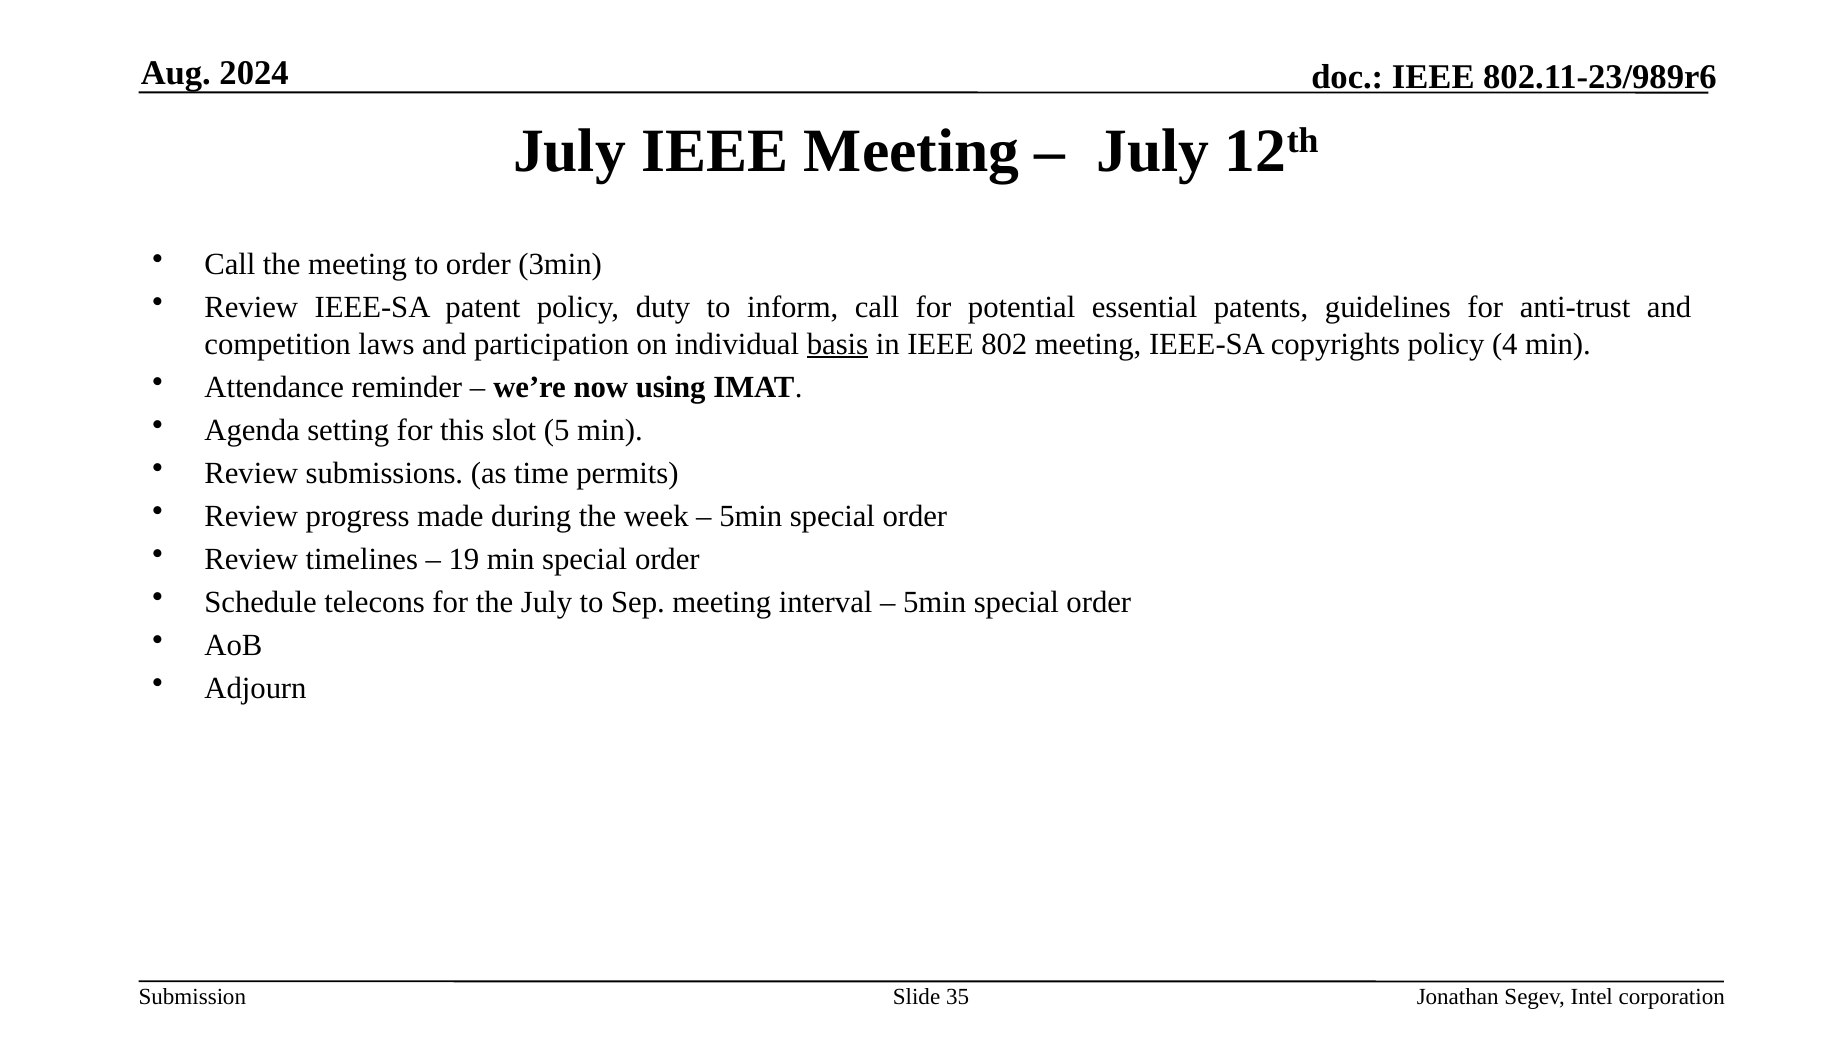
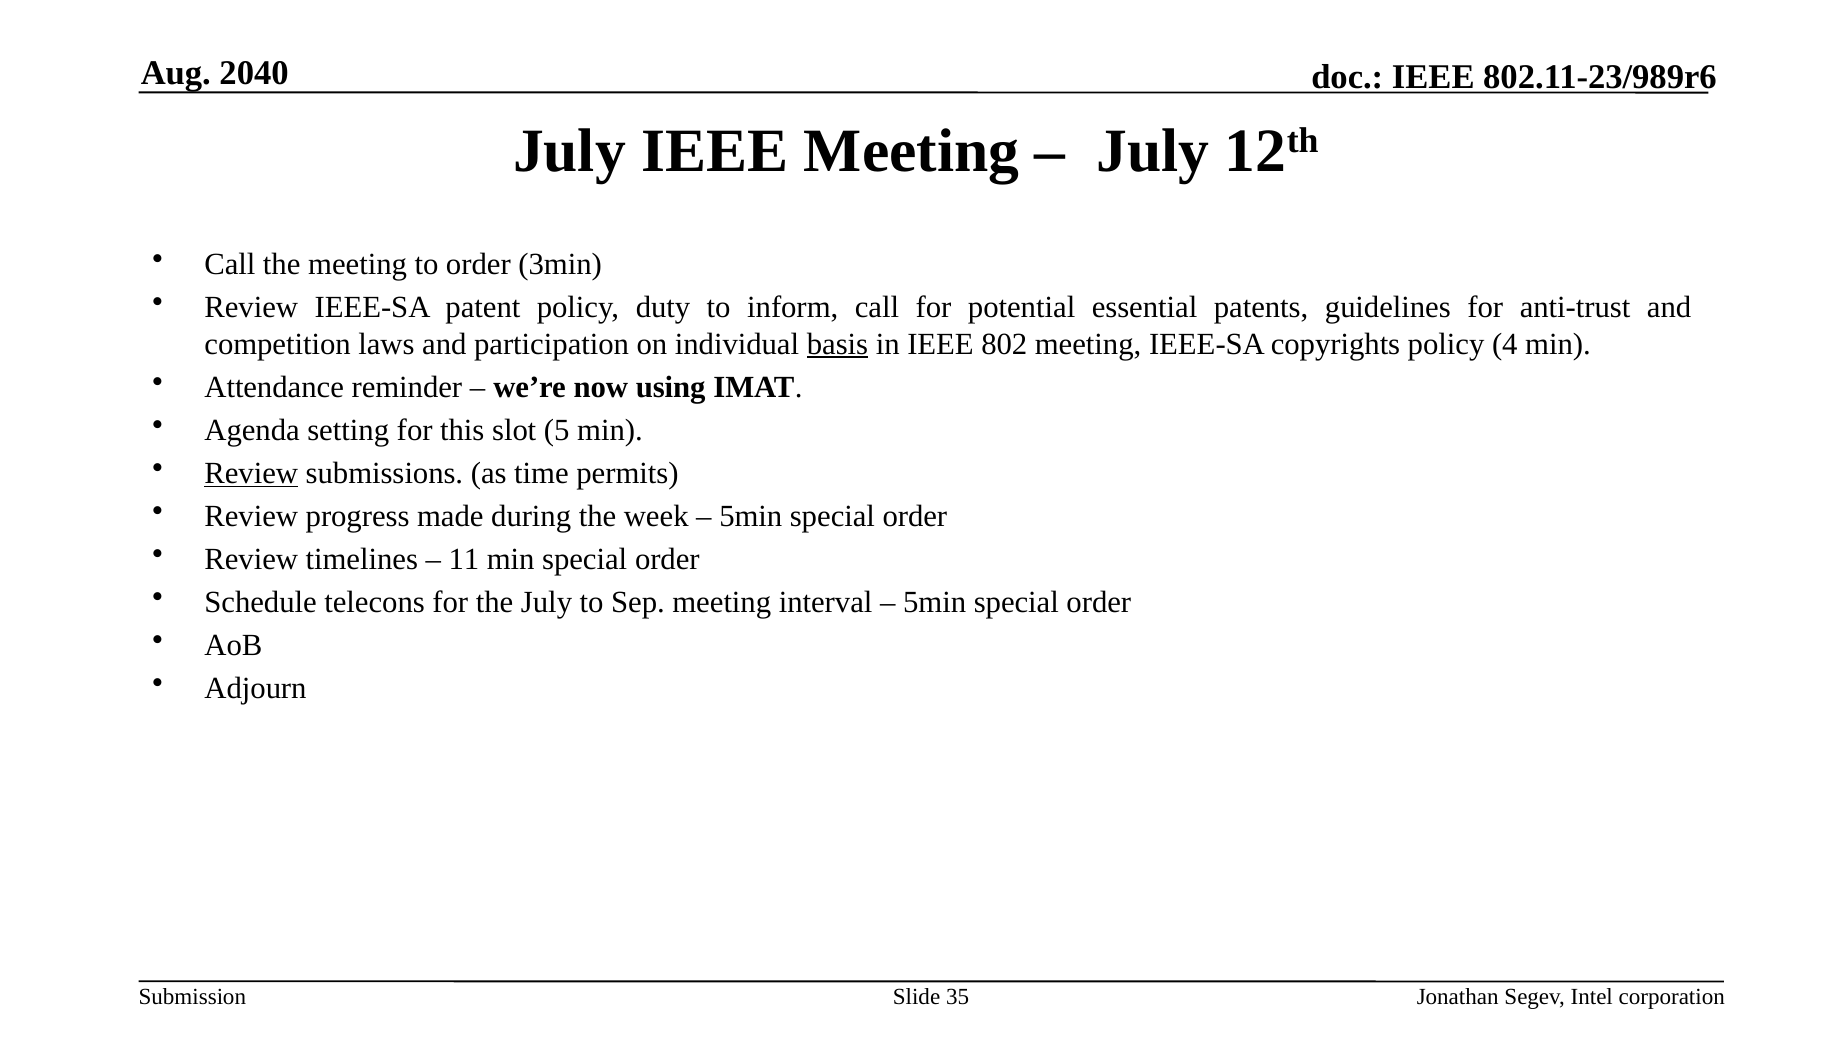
2024: 2024 -> 2040
Review at (251, 473) underline: none -> present
19: 19 -> 11
